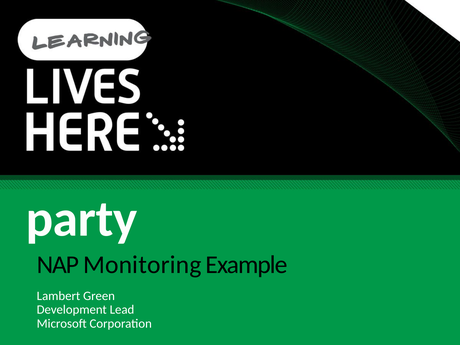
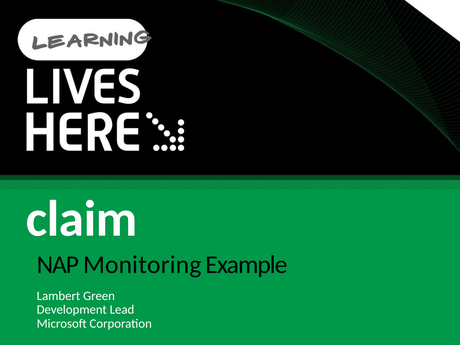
party: party -> claim
